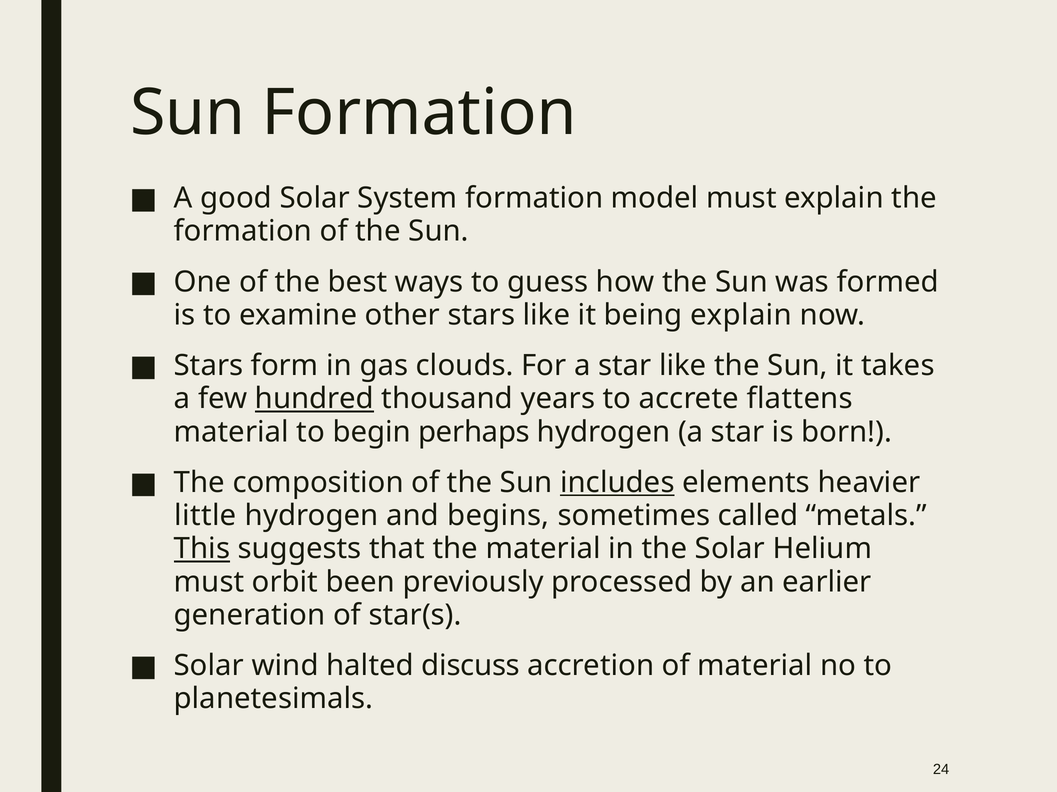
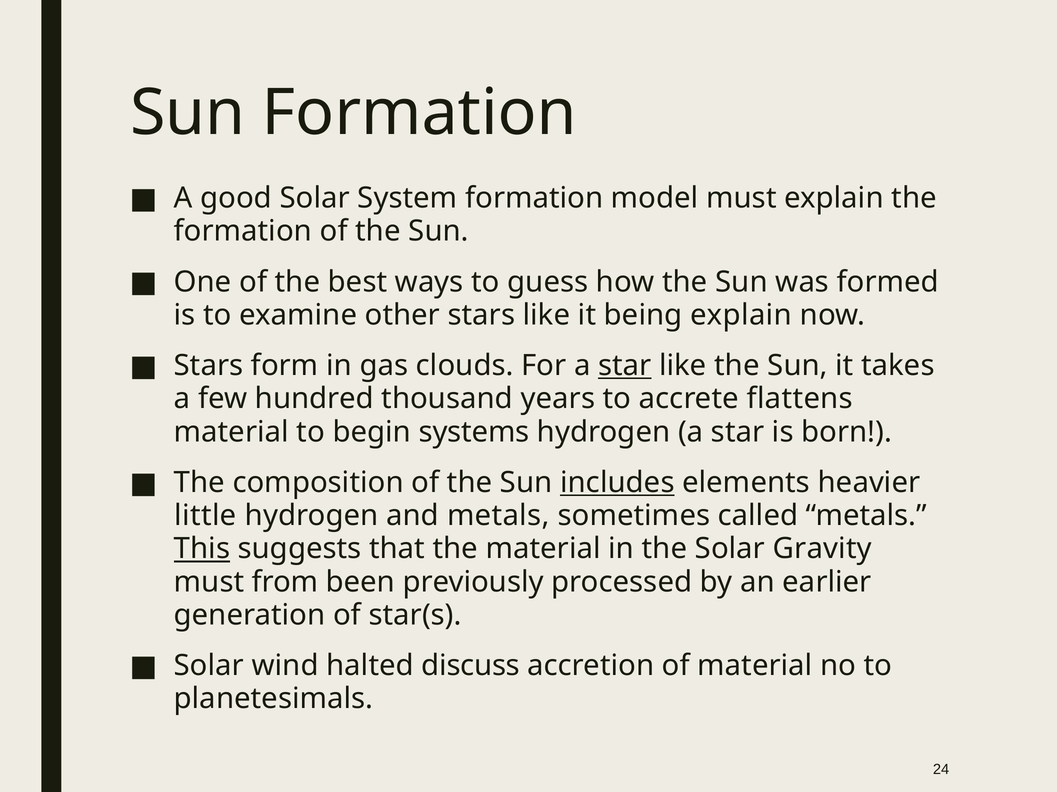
star at (625, 366) underline: none -> present
hundred underline: present -> none
perhaps: perhaps -> systems
and begins: begins -> metals
Helium: Helium -> Gravity
orbit: orbit -> from
